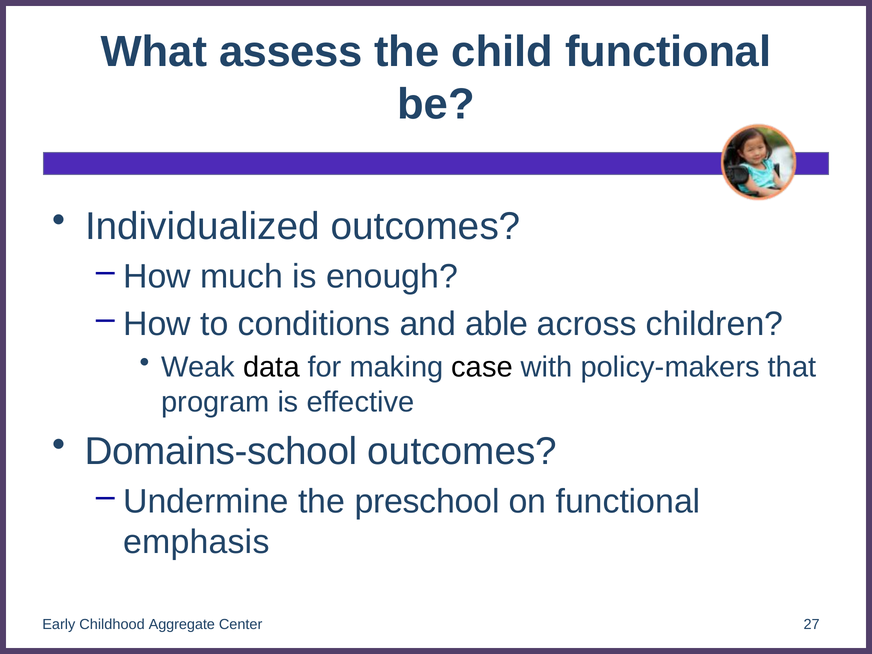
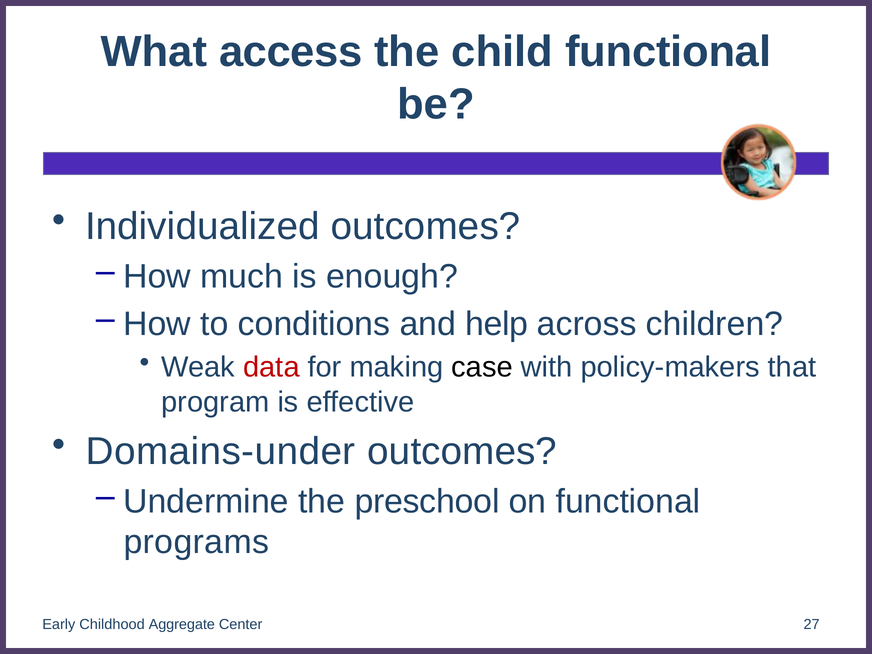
assess: assess -> access
able: able -> help
data colour: black -> red
Domains-school: Domains-school -> Domains-under
emphasis: emphasis -> programs
